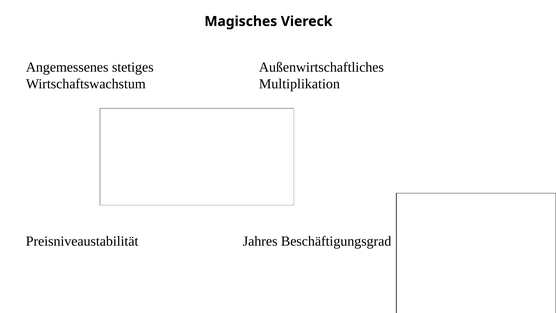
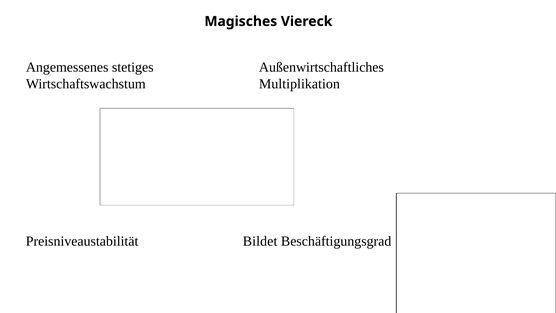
Jahres: Jahres -> Bildet
